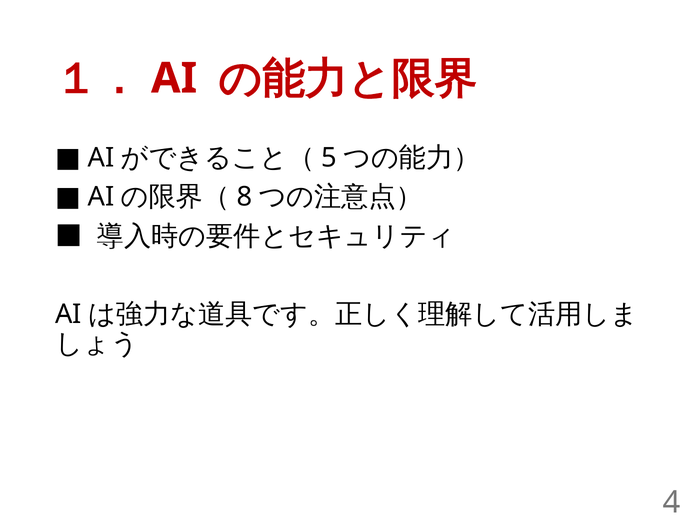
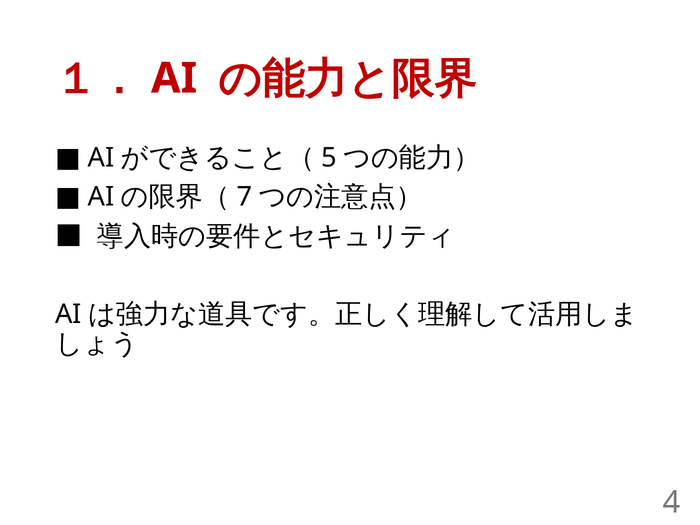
8: 8 -> 7
